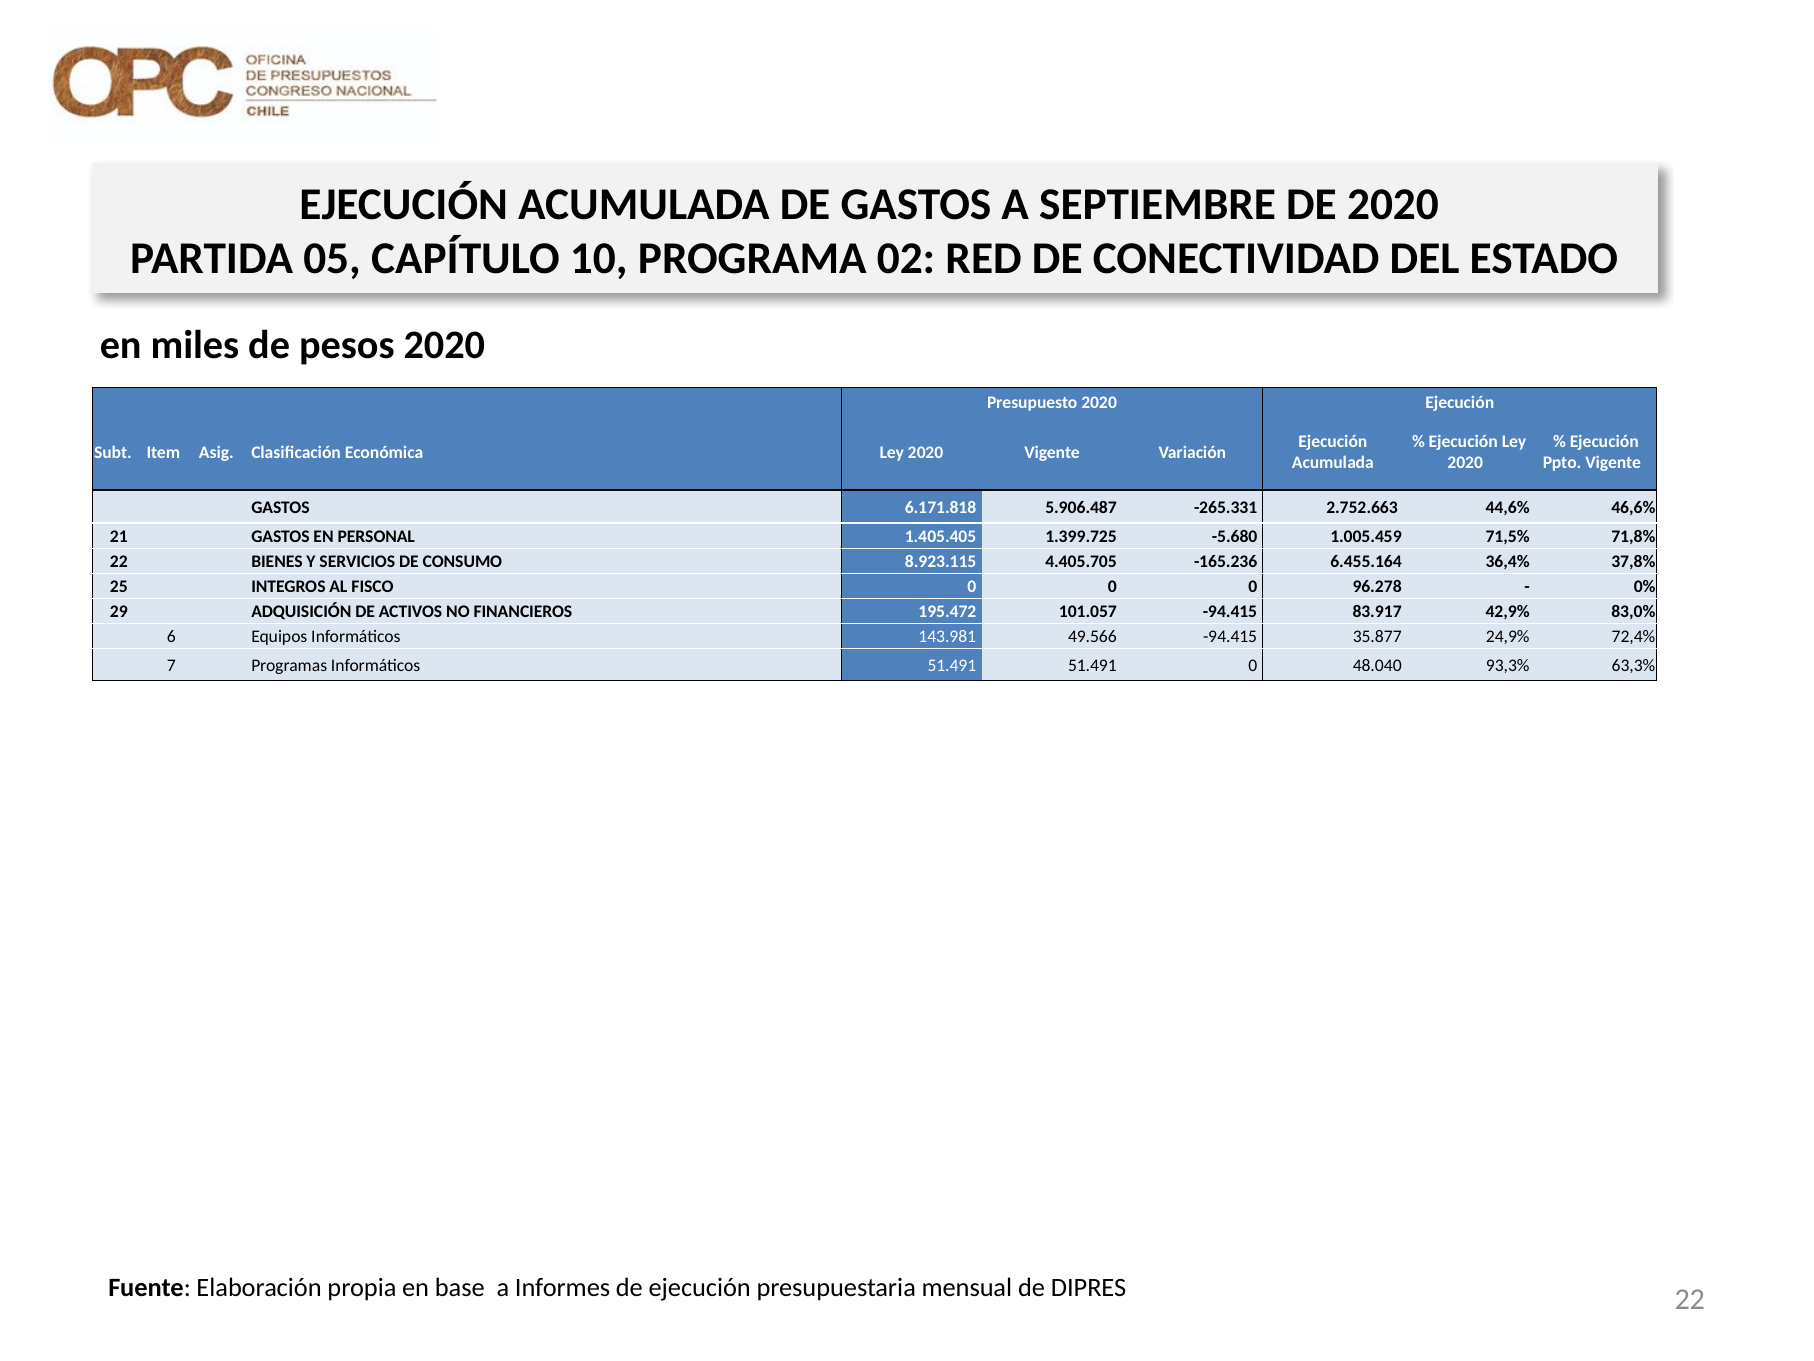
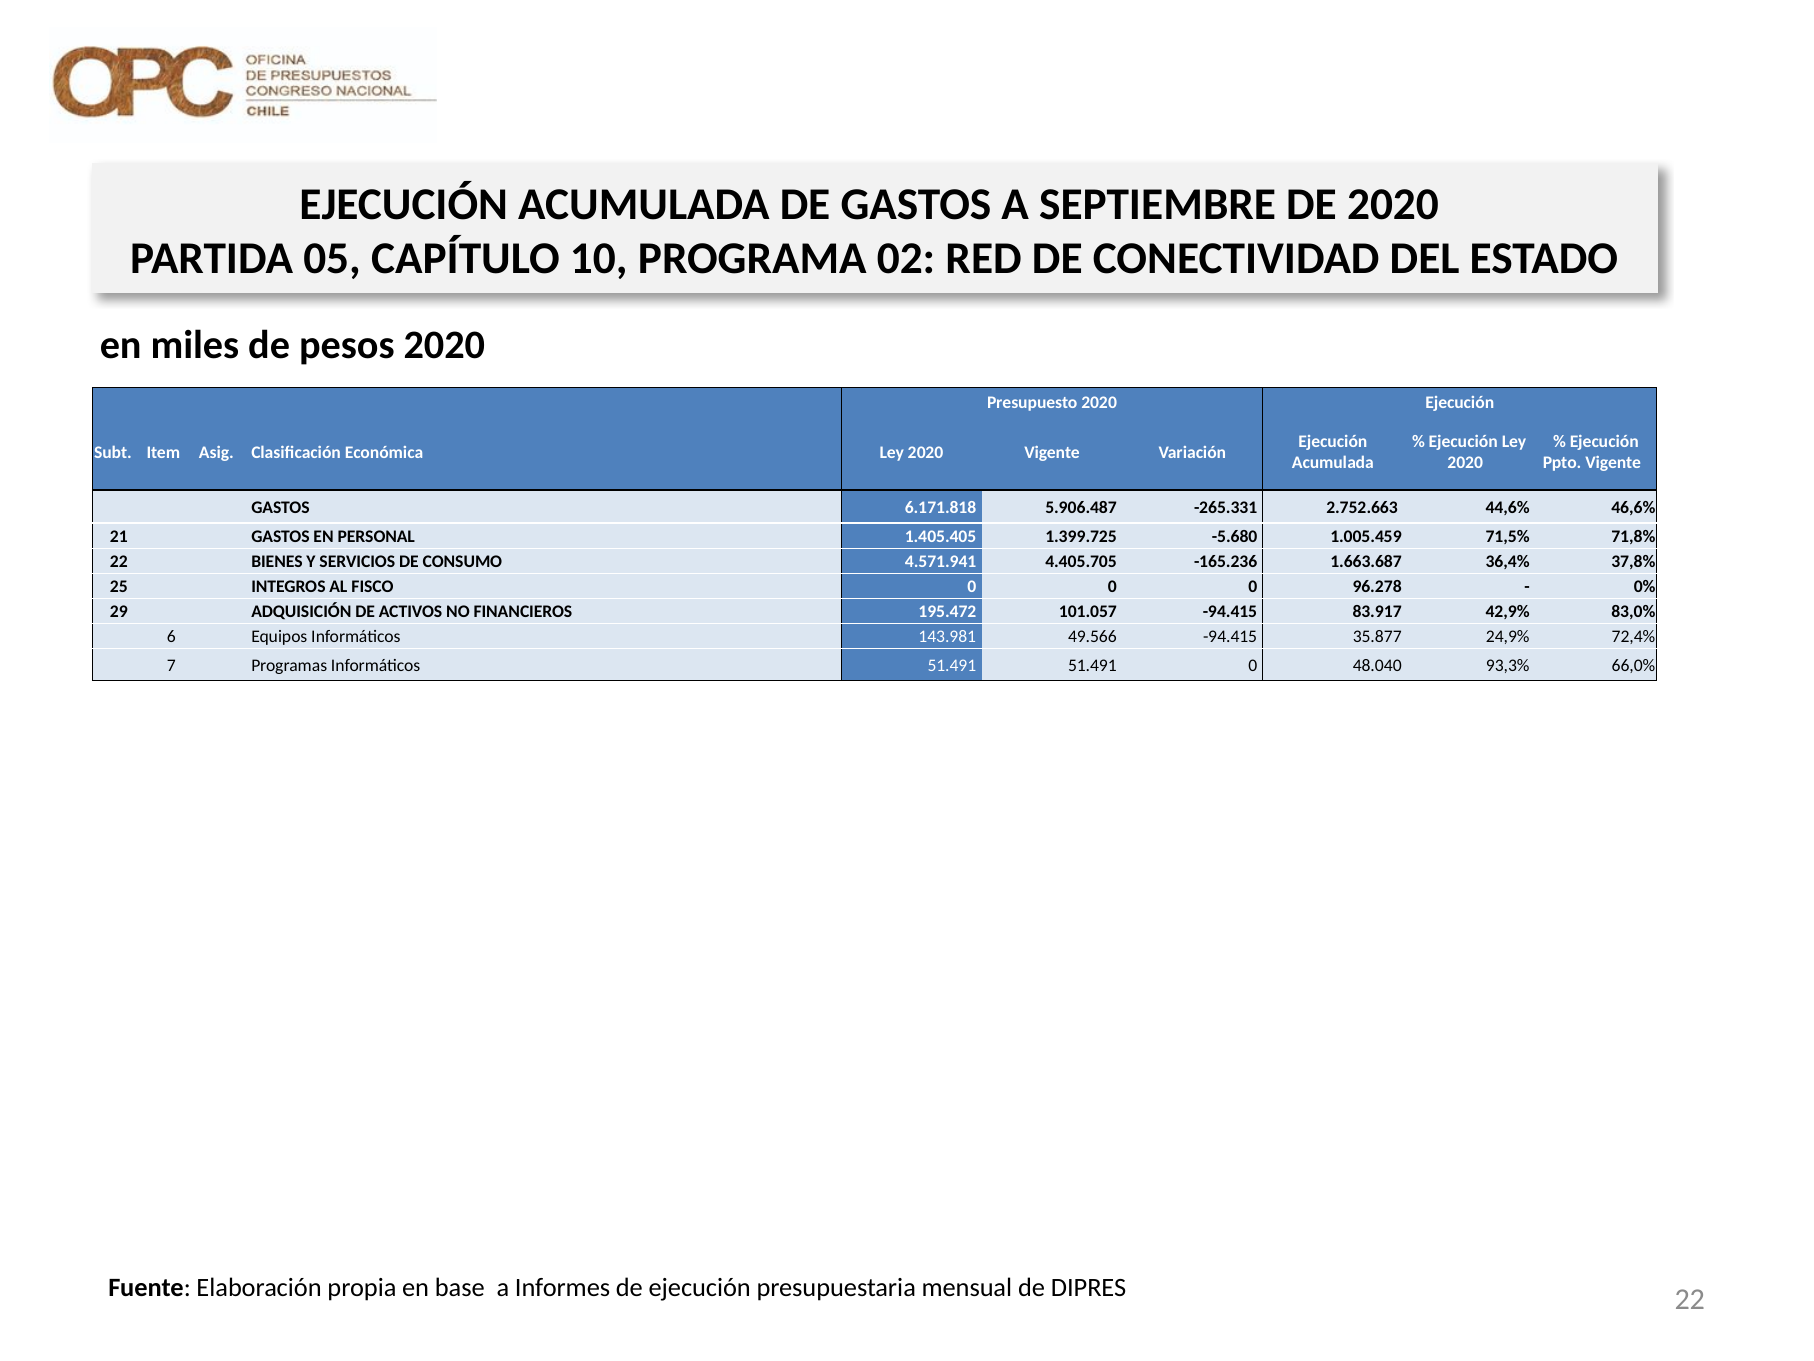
8.923.115: 8.923.115 -> 4.571.941
6.455.164: 6.455.164 -> 1.663.687
63,3%: 63,3% -> 66,0%
